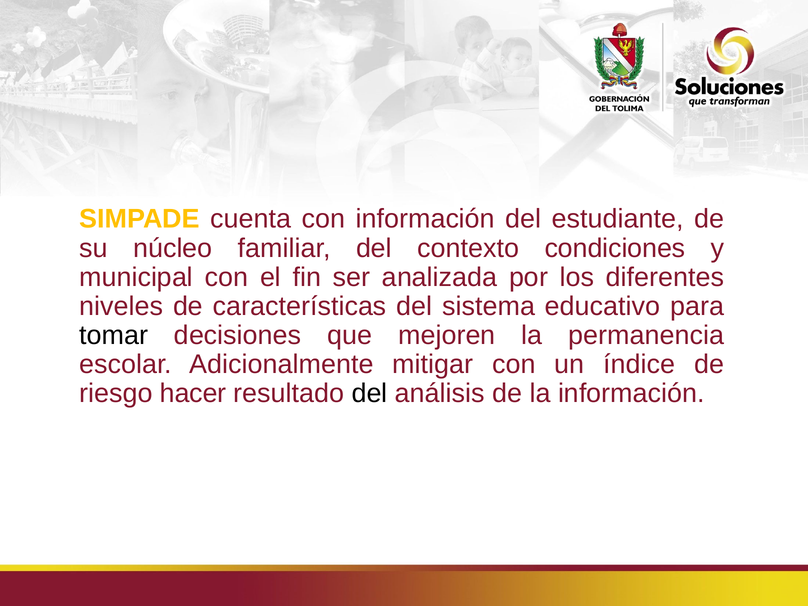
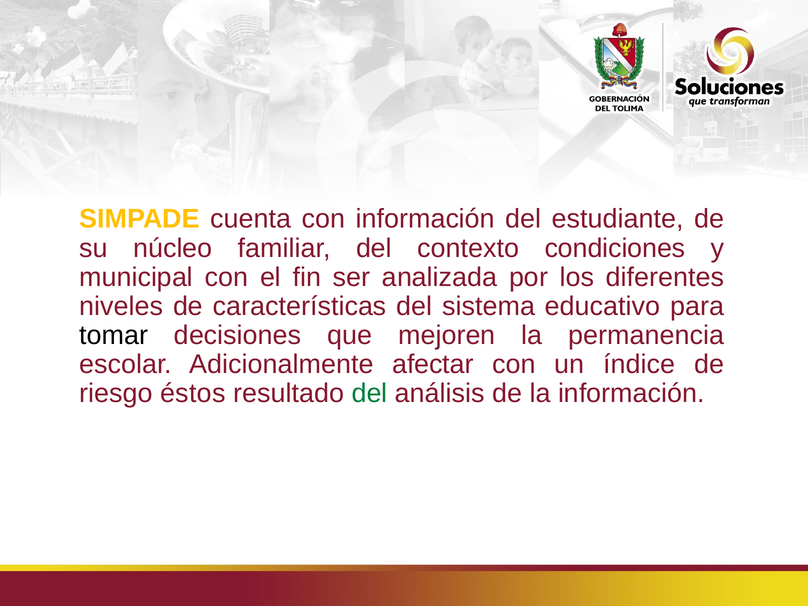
mitigar: mitigar -> afectar
hacer: hacer -> éstos
del at (370, 393) colour: black -> green
